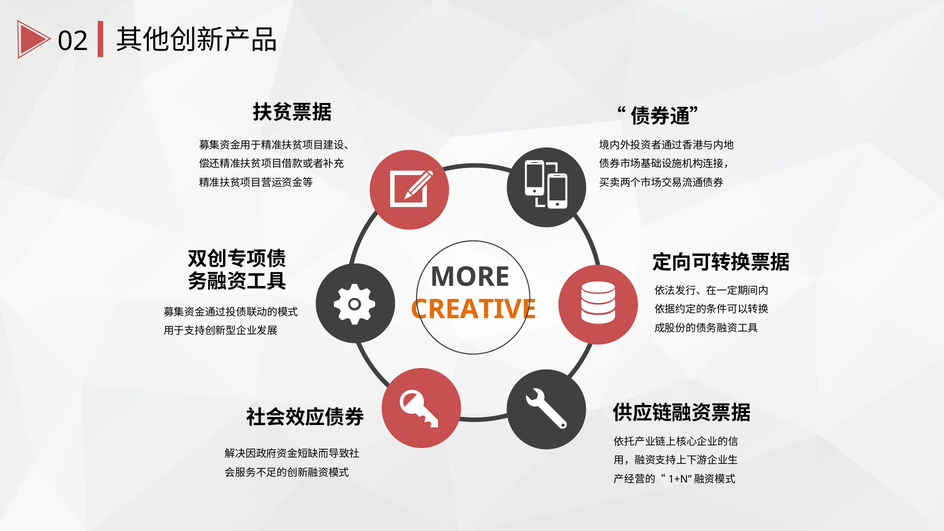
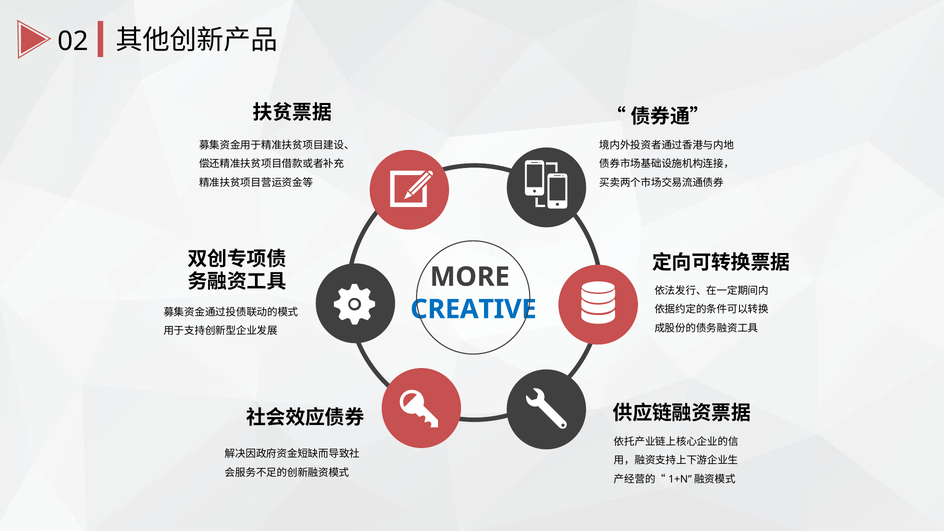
CREATIVE colour: orange -> blue
